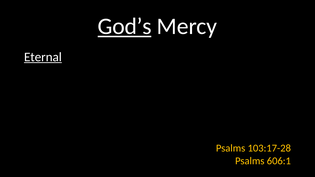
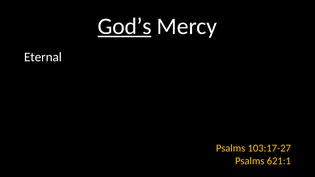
Eternal underline: present -> none
103:17-28: 103:17-28 -> 103:17-27
606:1: 606:1 -> 621:1
